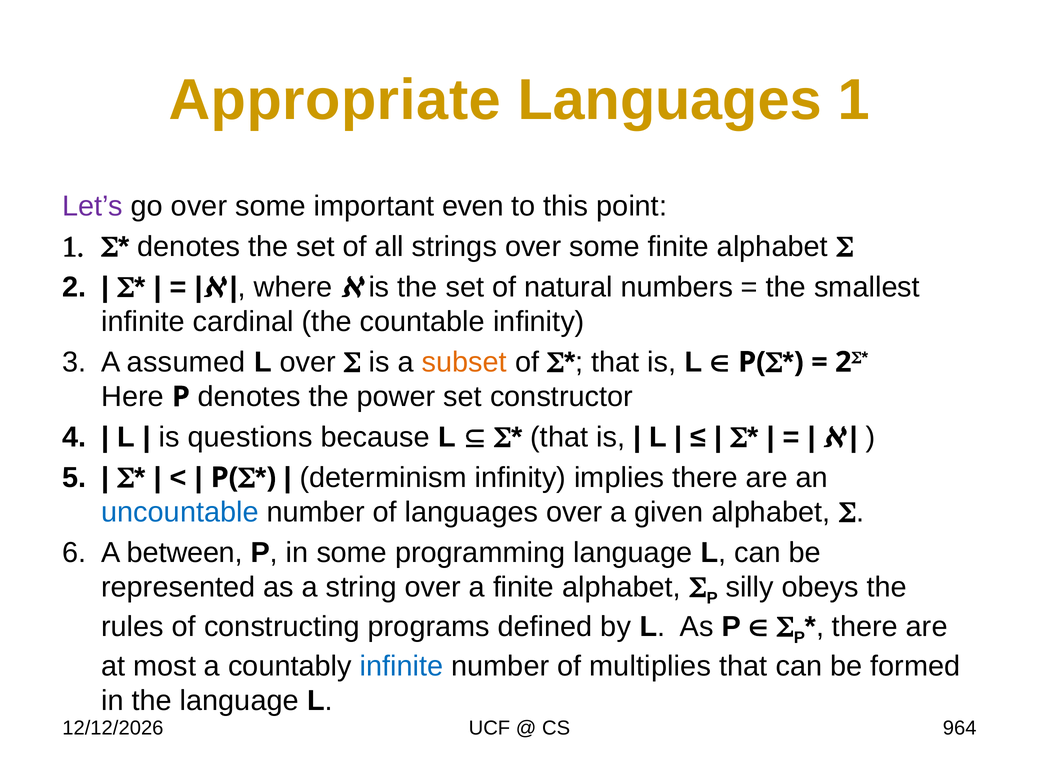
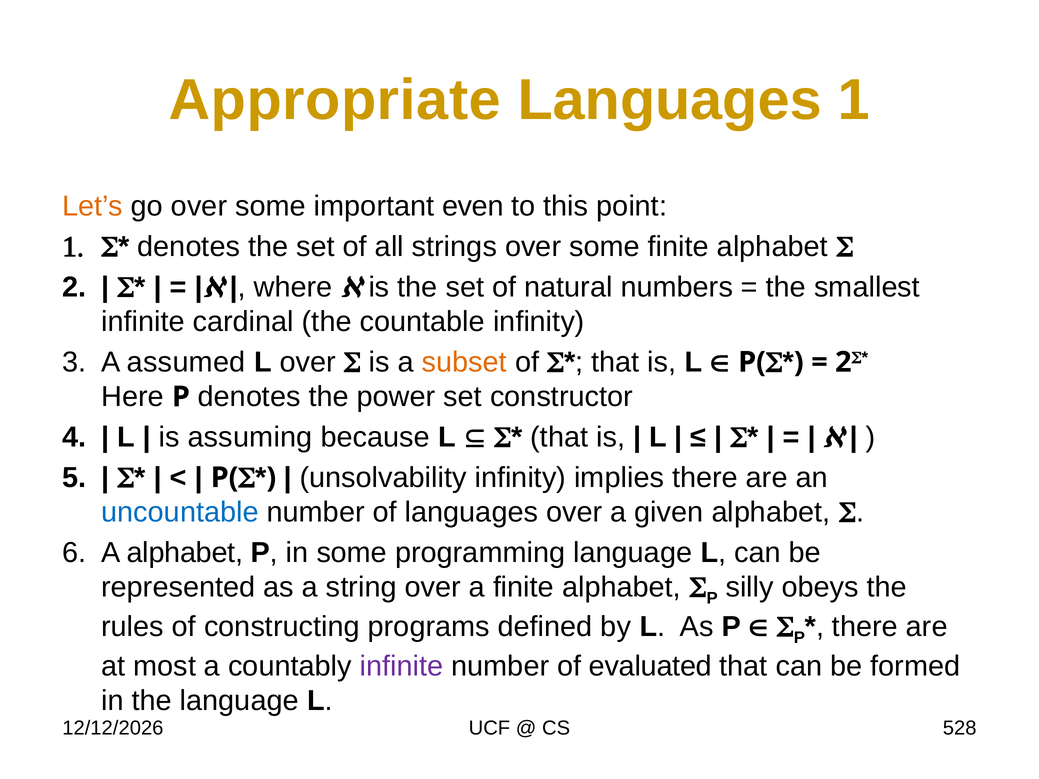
Let’s colour: purple -> orange
questions: questions -> assuming
determinism: determinism -> unsolvability
A between: between -> alphabet
infinite at (402, 666) colour: blue -> purple
multiplies: multiplies -> evaluated
964: 964 -> 528
